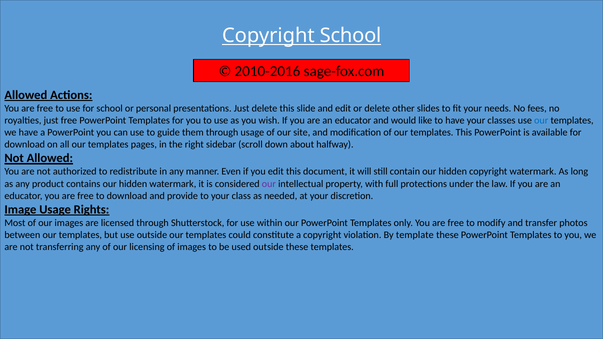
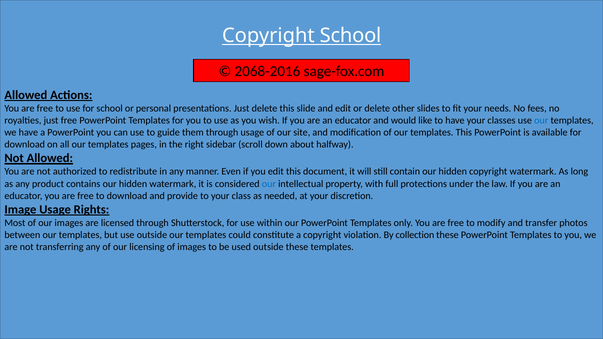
2010-2016: 2010-2016 -> 2068-2016
our at (269, 184) colour: purple -> blue
template: template -> collection
